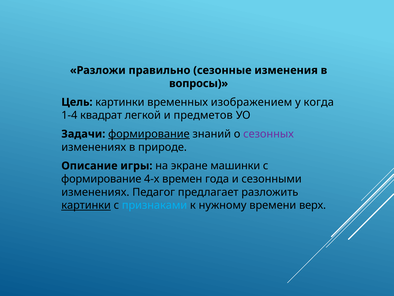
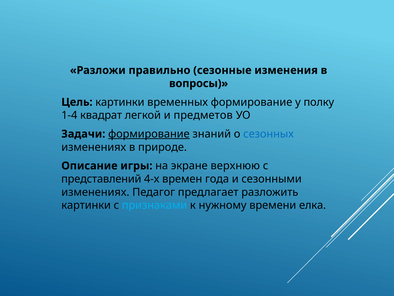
временных изображением: изображением -> формирование
когда: когда -> полку
сезонных colour: purple -> blue
машинки: машинки -> верхнюю
формирование at (101, 179): формирование -> представлений
картинки at (86, 205) underline: present -> none
верх: верх -> елка
